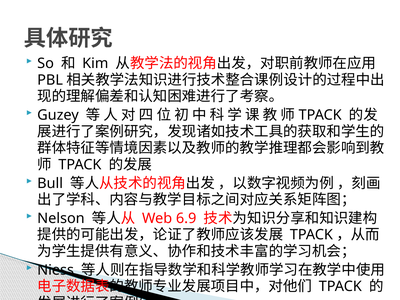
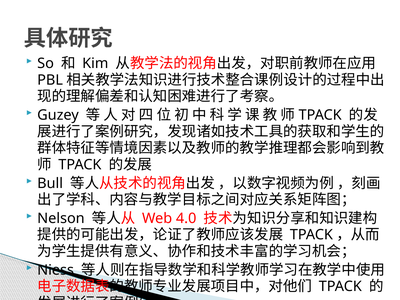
6.9: 6.9 -> 4.0
